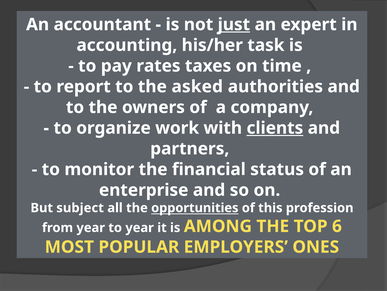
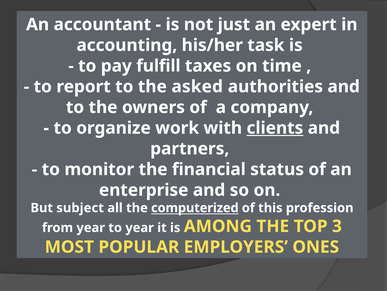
just underline: present -> none
rates: rates -> fulfill
opportunities: opportunities -> computerized
6: 6 -> 3
